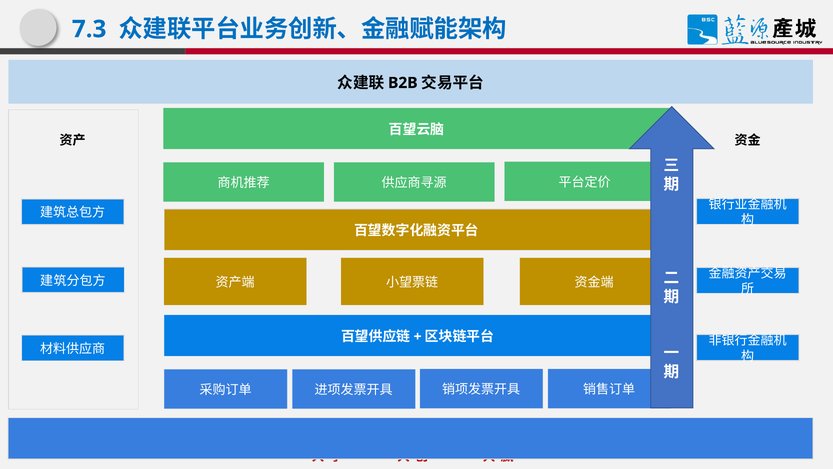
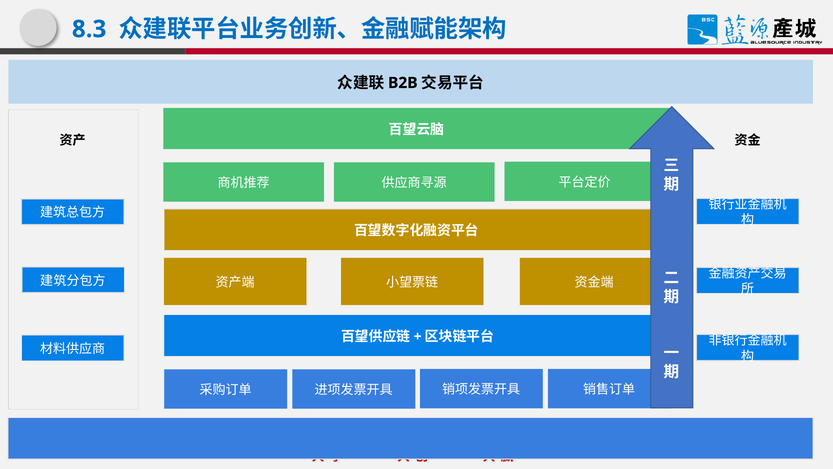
7.3: 7.3 -> 8.3
